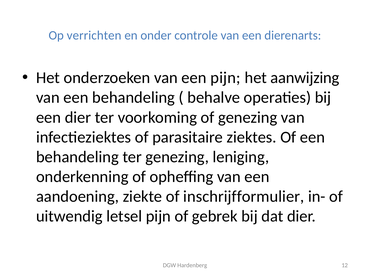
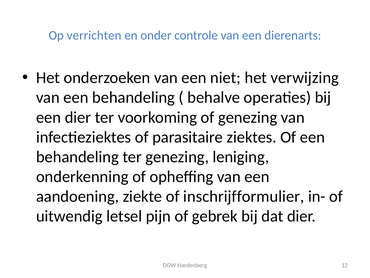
een pijn: pijn -> niet
aanwijzing: aanwijzing -> verwijzing
